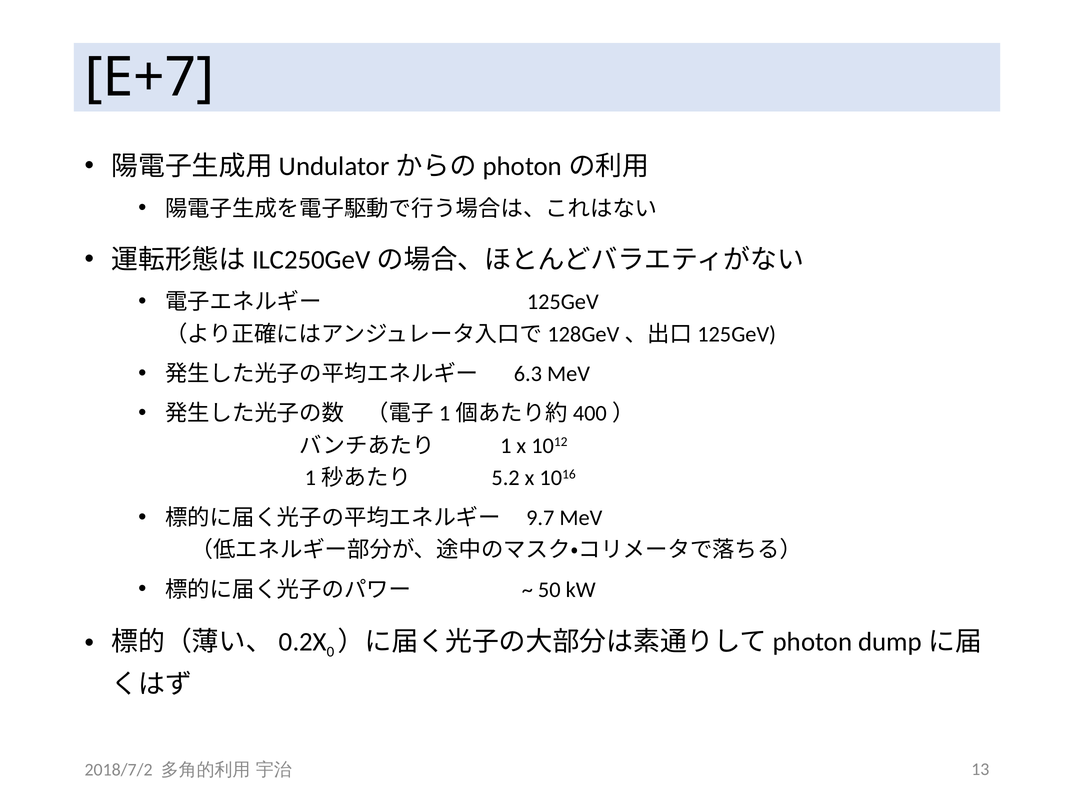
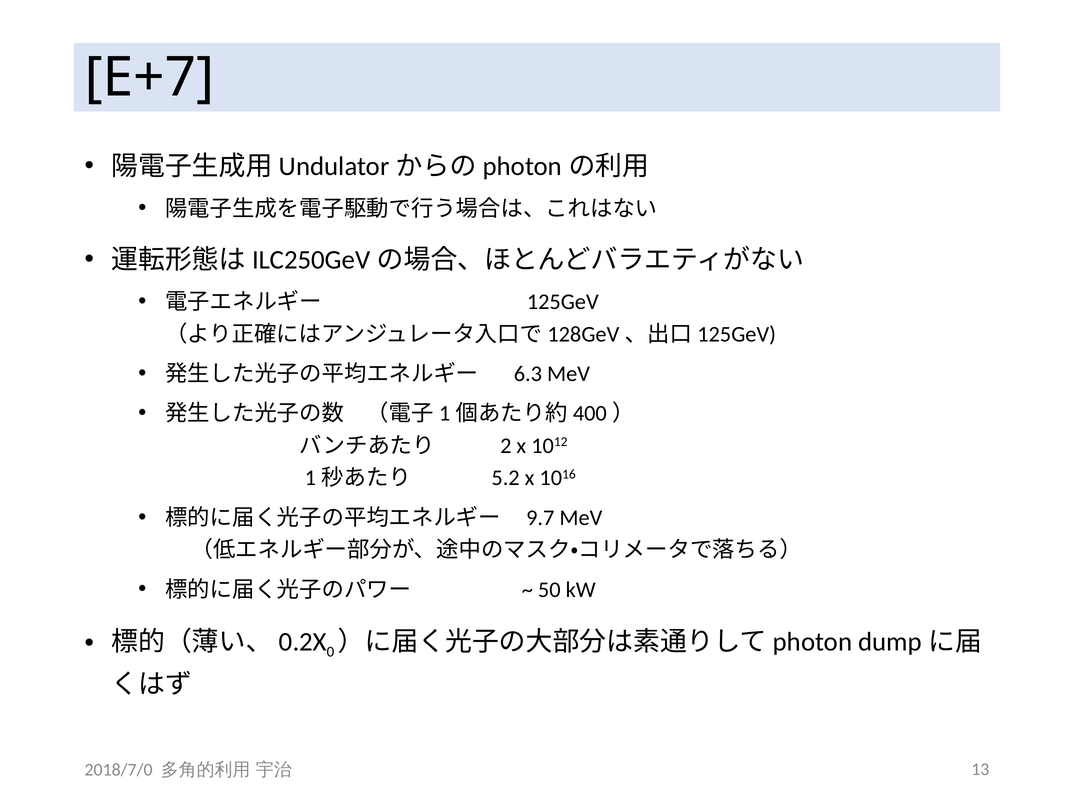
1: 1 -> 2
2018/7/2: 2018/7/2 -> 2018/7/0
